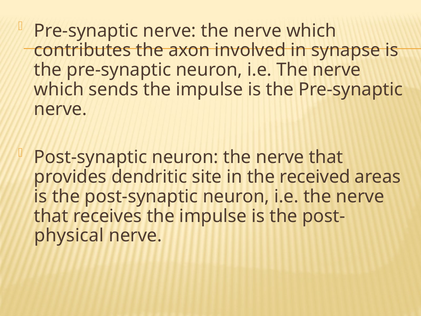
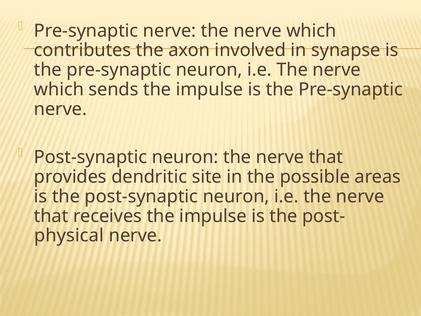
received: received -> possible
